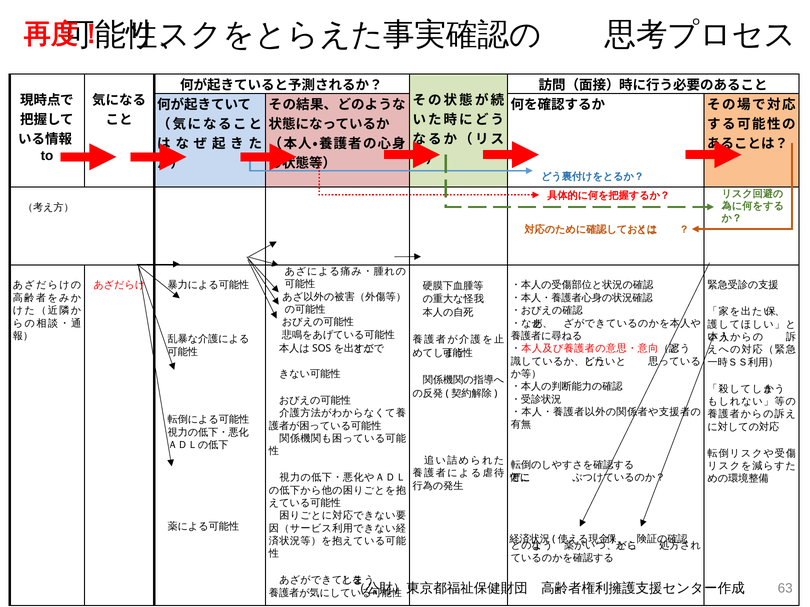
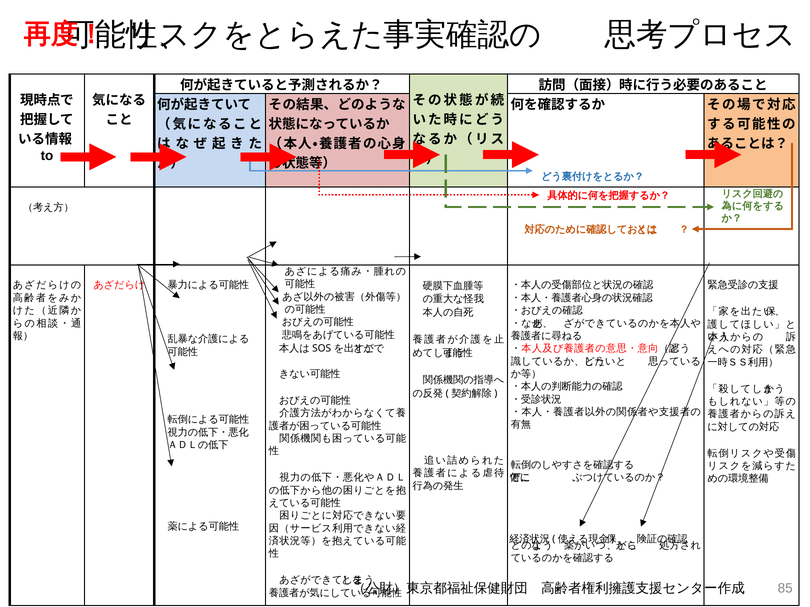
63: 63 -> 85
